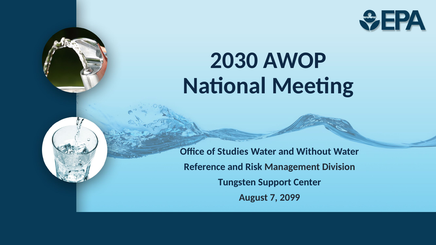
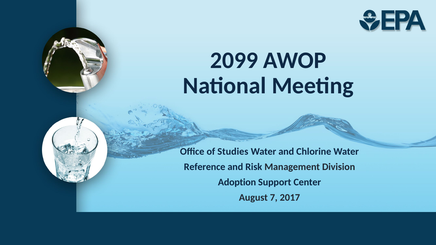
2030: 2030 -> 2099
Without: Without -> Chlorine
Tungsten: Tungsten -> Adoption
2099: 2099 -> 2017
